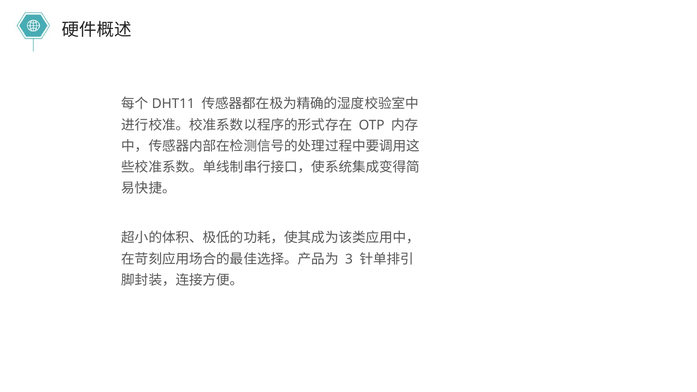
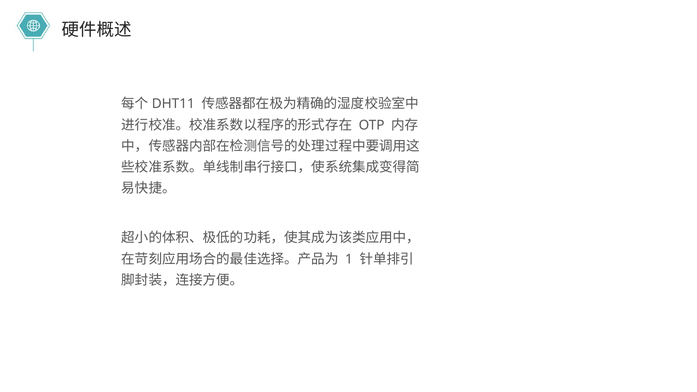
3: 3 -> 1
